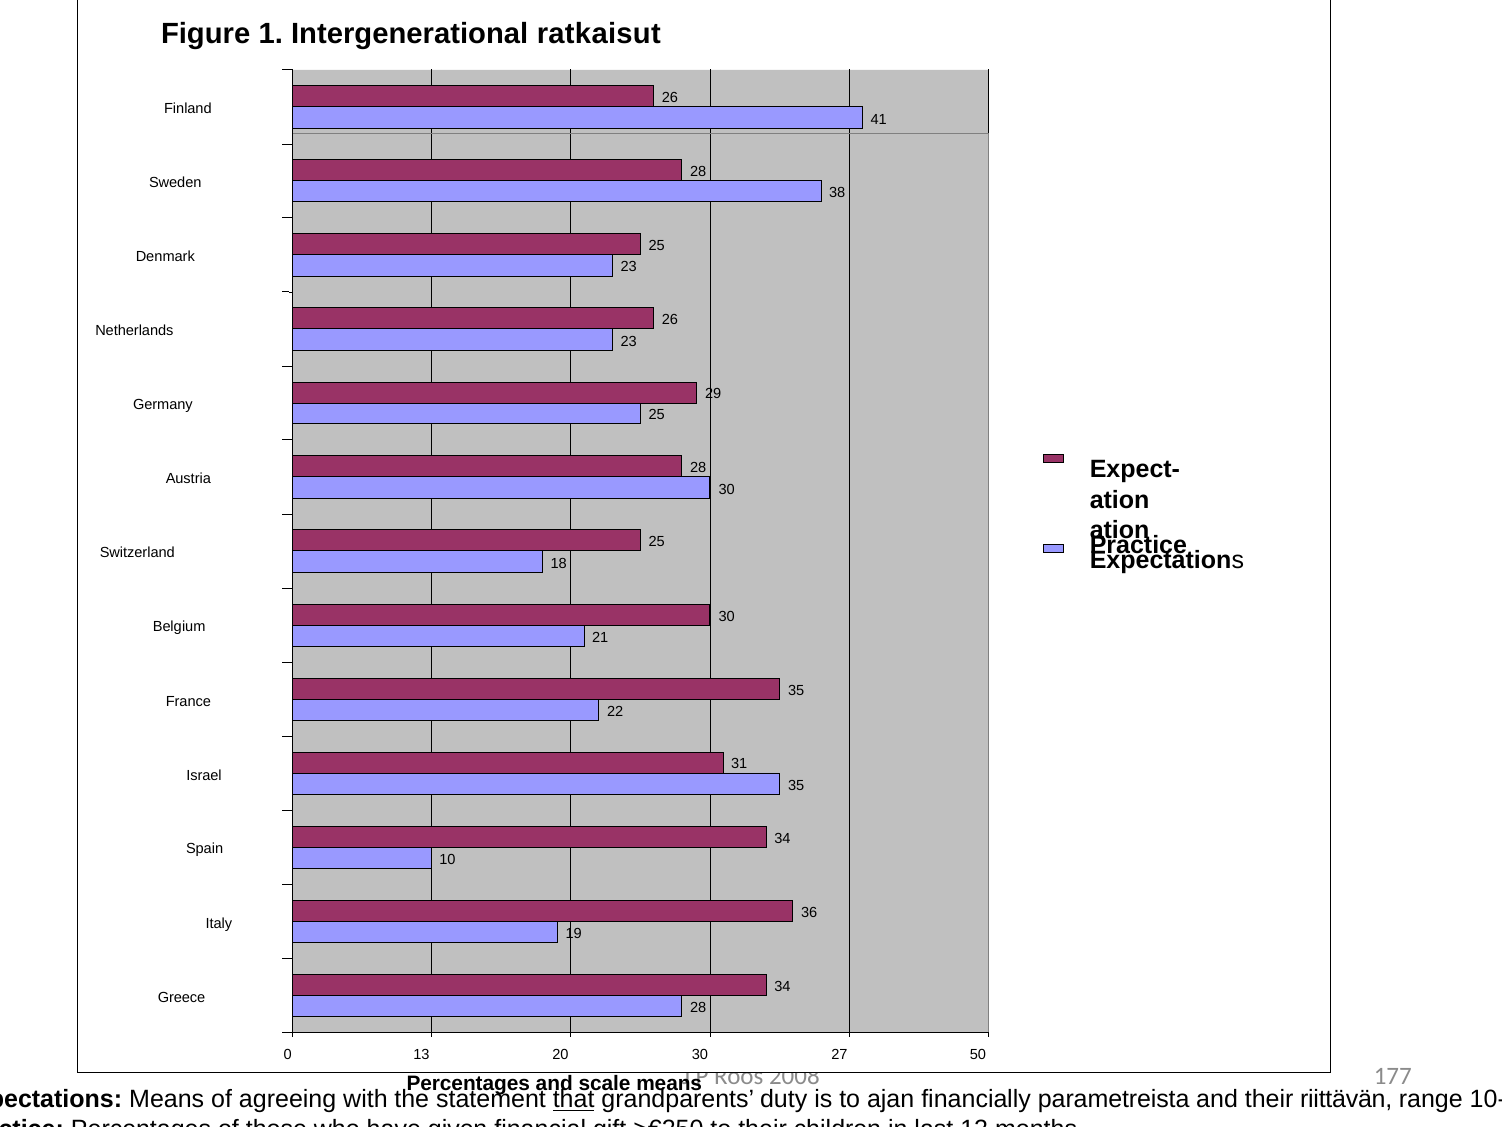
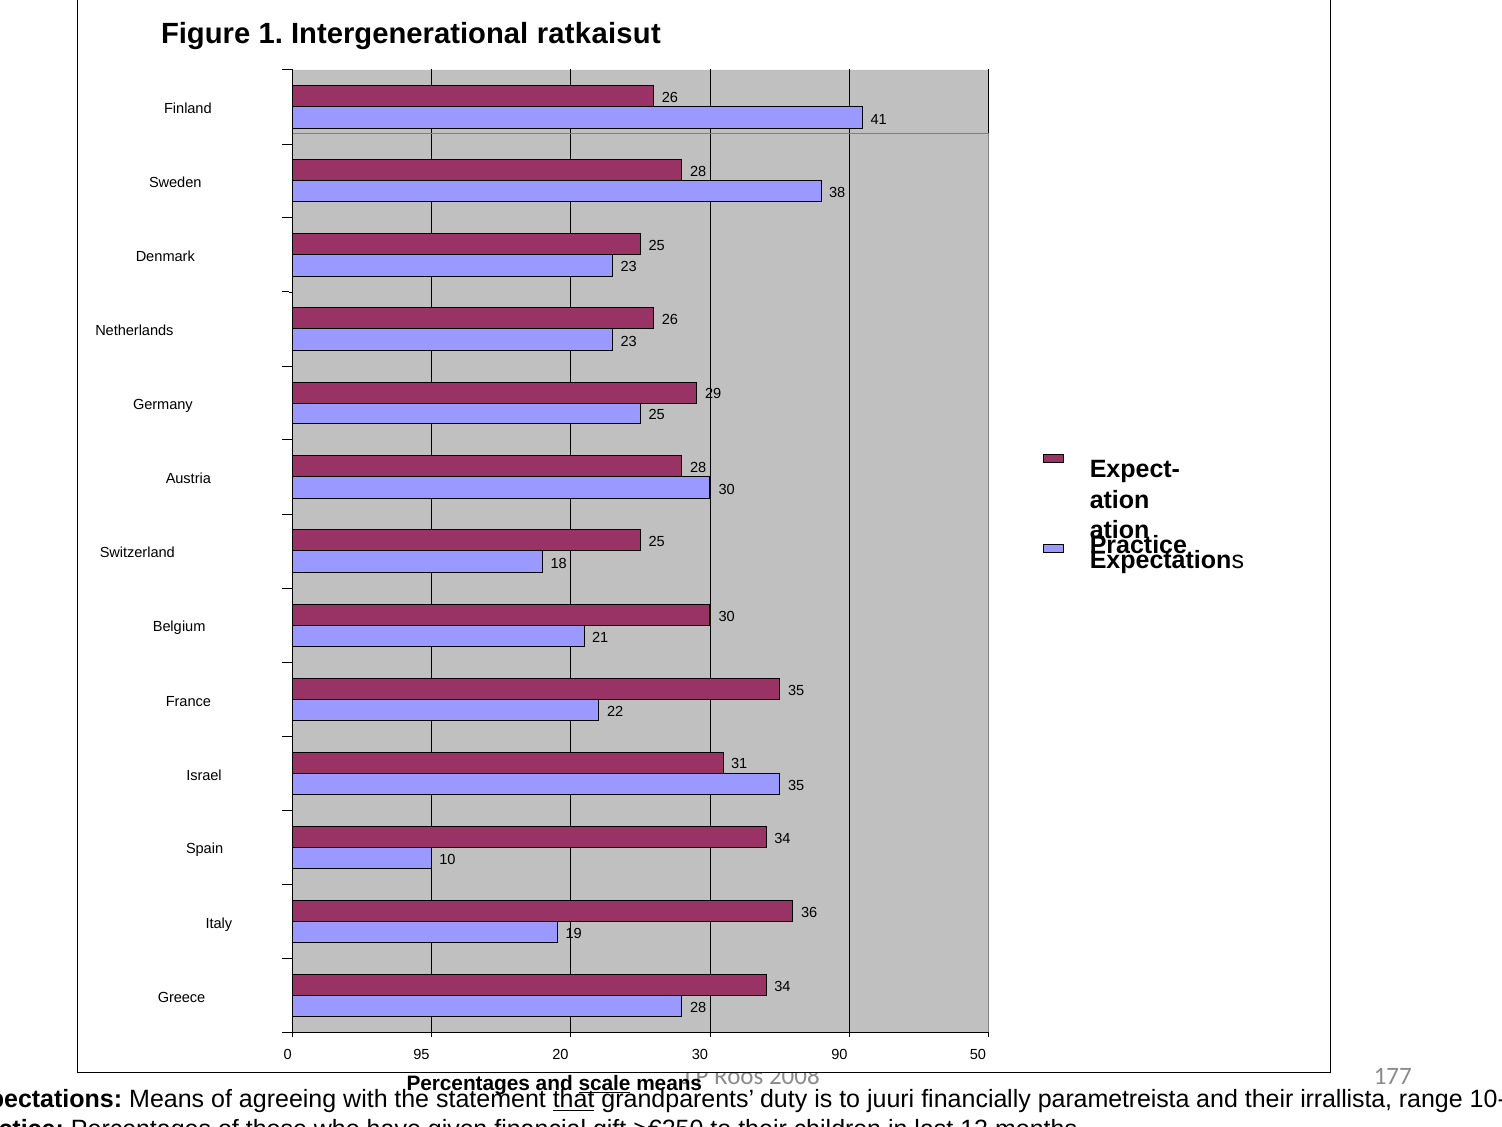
13: 13 -> 95
27: 27 -> 90
scale underline: none -> present
ajan: ajan -> juuri
riittävän: riittävän -> irrallista
